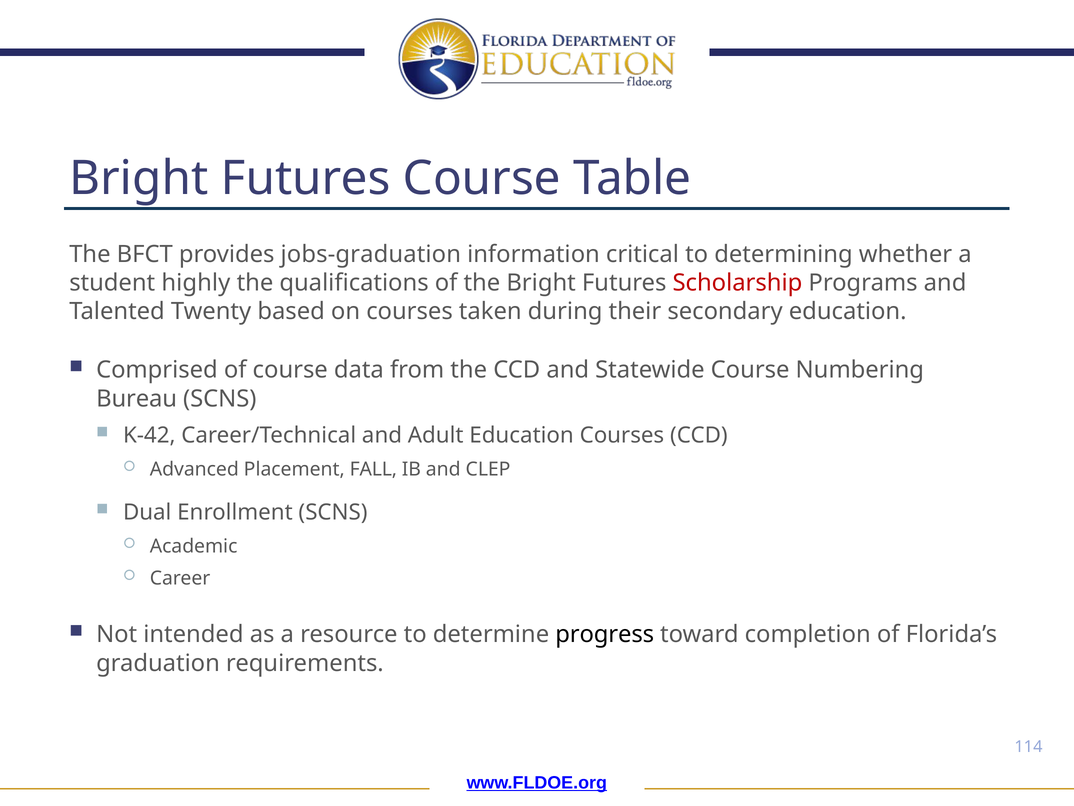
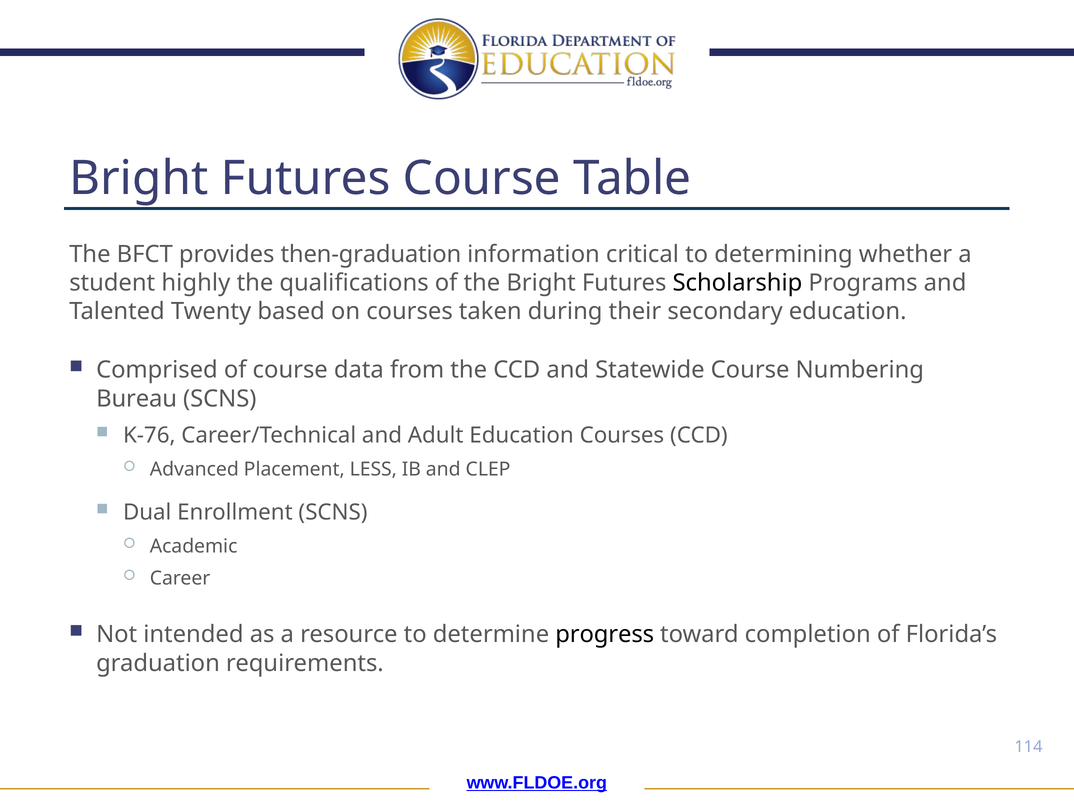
jobs-graduation: jobs-graduation -> then-graduation
Scholarship colour: red -> black
K-42: K-42 -> K-76
FALL: FALL -> LESS
